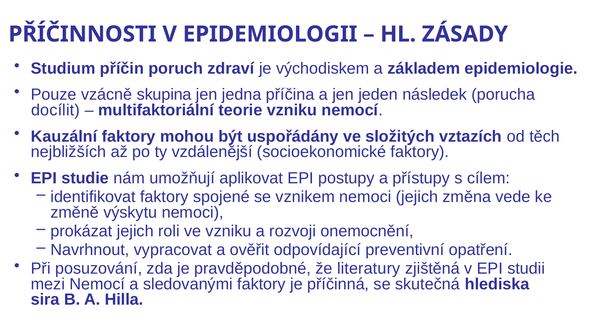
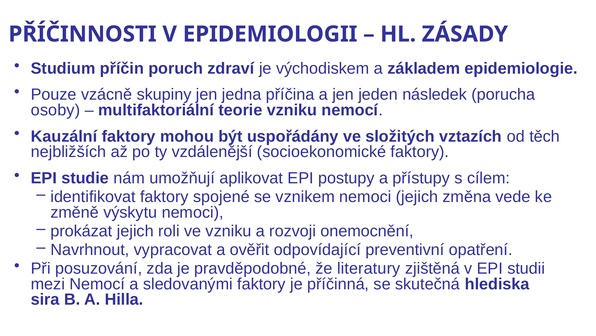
skupina: skupina -> skupiny
docílit: docílit -> osoby
